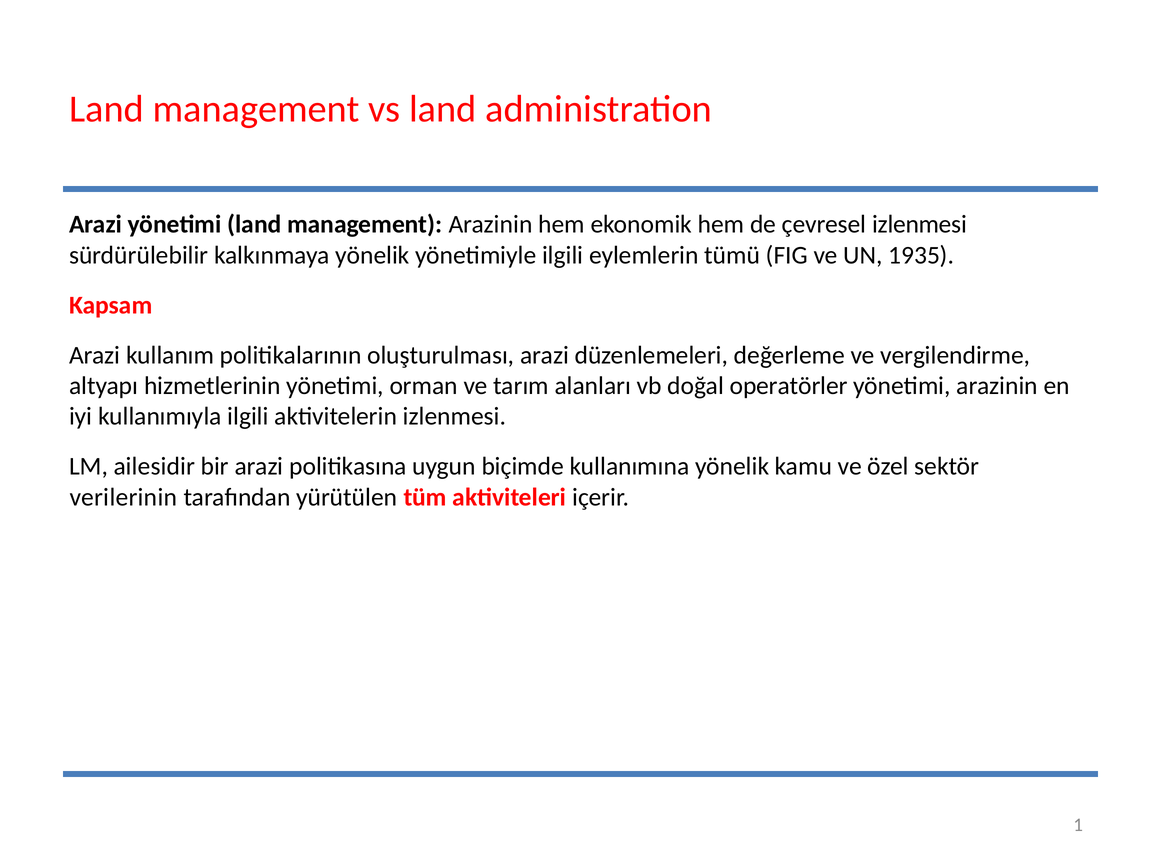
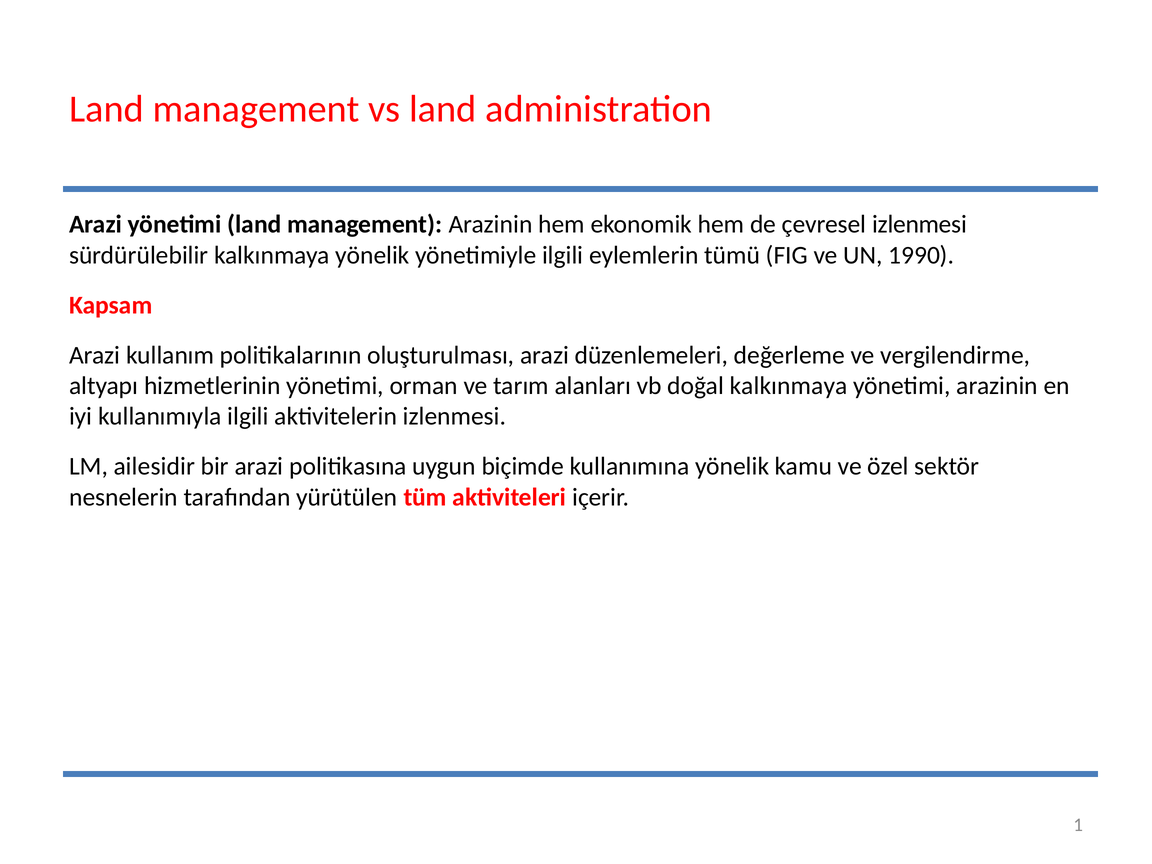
1935: 1935 -> 1990
doğal operatörler: operatörler -> kalkınmaya
verilerinin: verilerinin -> nesnelerin
